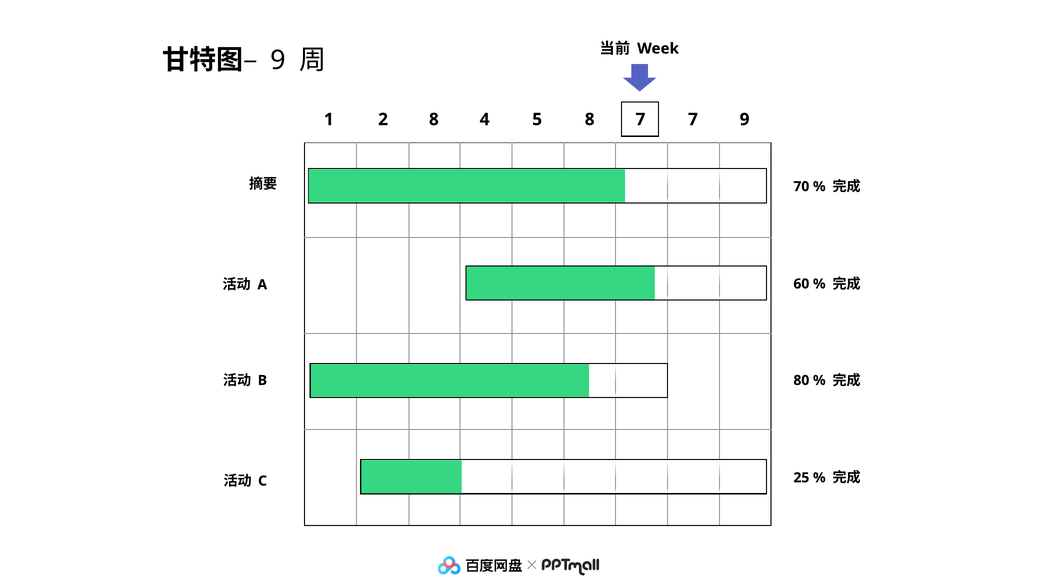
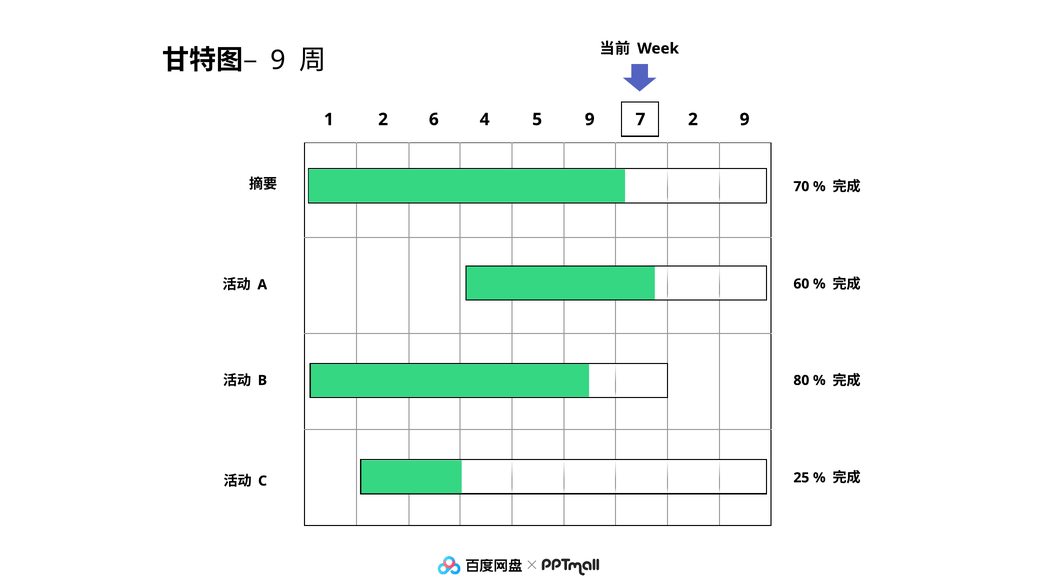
2 8: 8 -> 6
5 8: 8 -> 9
7 7: 7 -> 2
